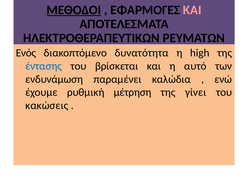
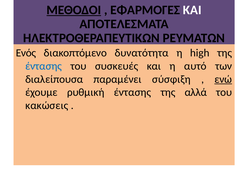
ΚΑΙ at (192, 10) colour: pink -> white
βρίσκεται: βρίσκεται -> συσκευές
ενδυνάμωση: ενδυνάμωση -> διαλείπουσα
καλώδια: καλώδια -> σύσφιξη
ενώ underline: none -> present
ρυθμική μέτρηση: μέτρηση -> έντασης
γίνει: γίνει -> αλλά
